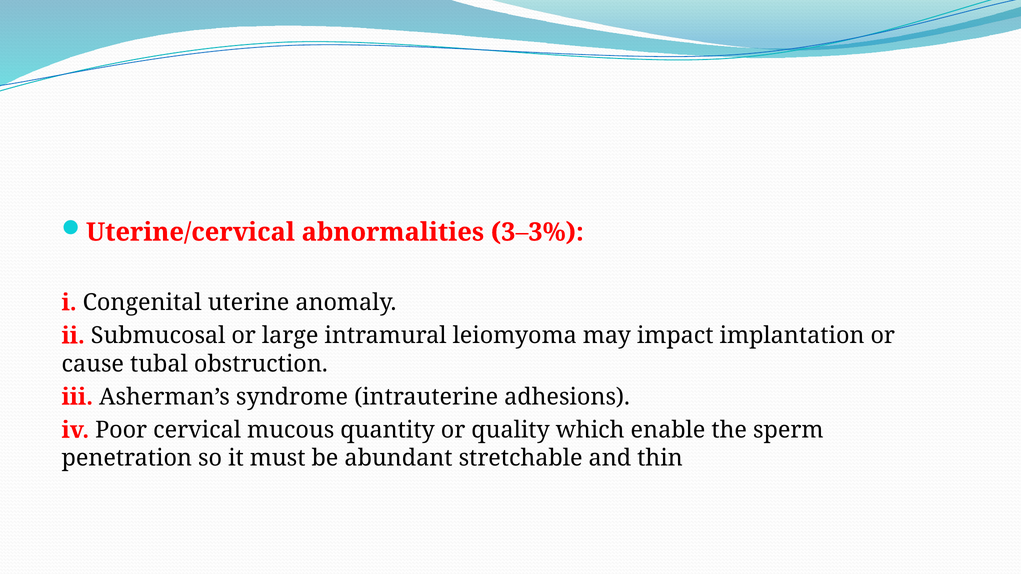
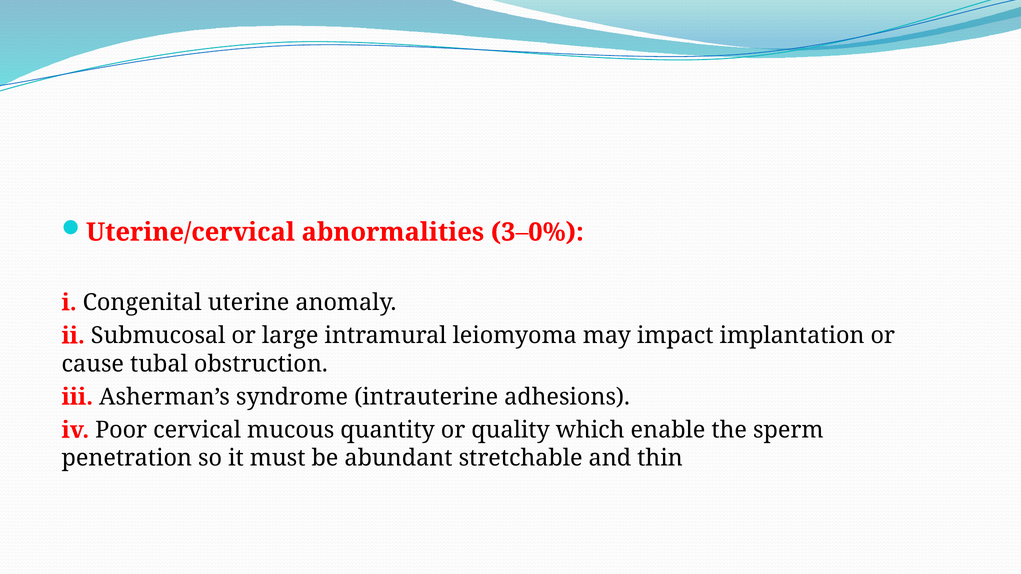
3–3%: 3–3% -> 3–0%
